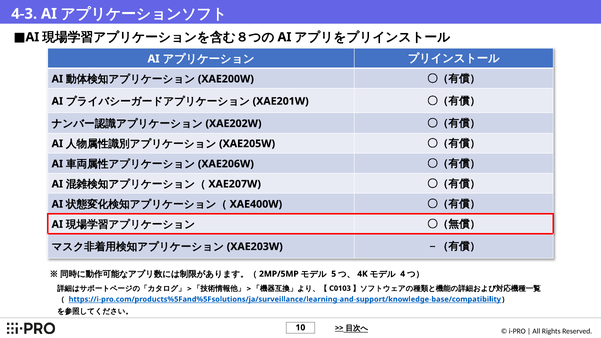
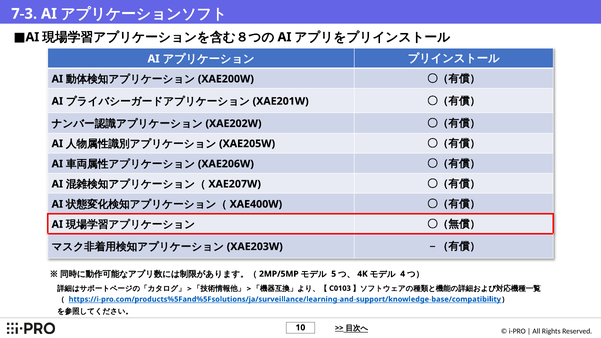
4-3: 4-3 -> 7-3
